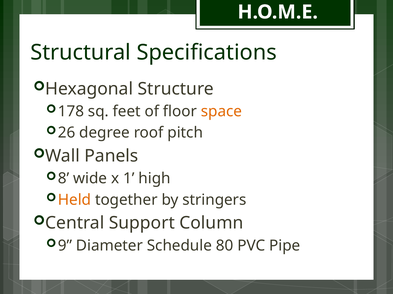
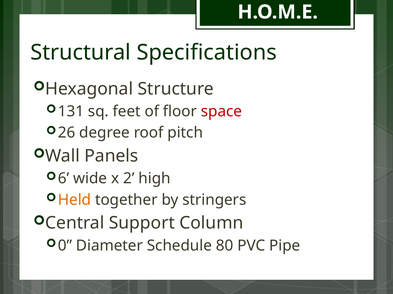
178: 178 -> 131
space colour: orange -> red
8: 8 -> 6
1: 1 -> 2
9: 9 -> 0
